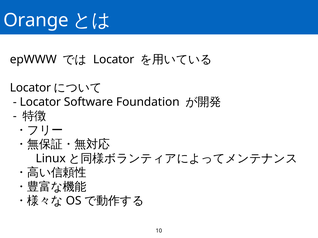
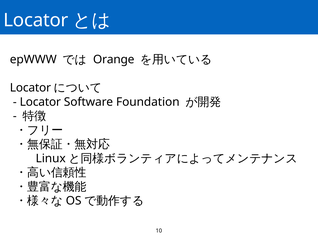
Orange at (36, 20): Orange -> Locator
Locator at (114, 60): Locator -> Orange
